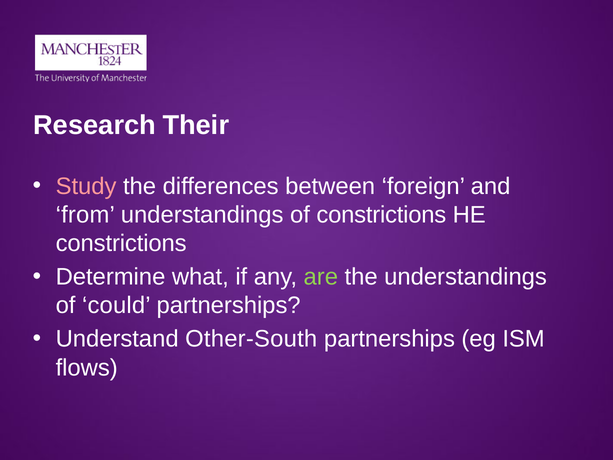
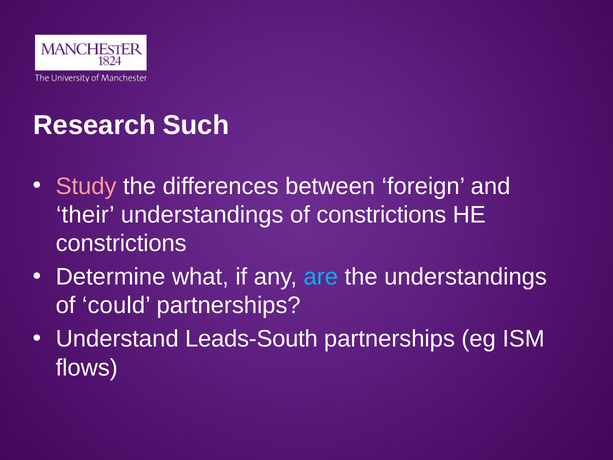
Their: Their -> Such
from: from -> their
are colour: light green -> light blue
Other-South: Other-South -> Leads-South
